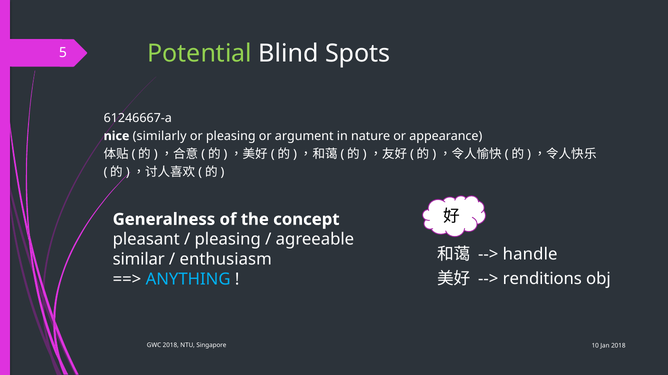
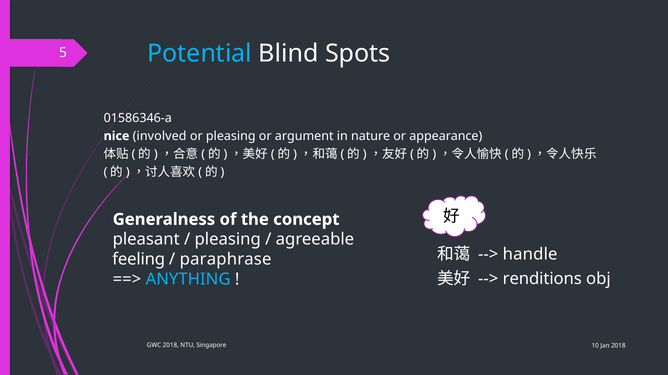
Potential colour: light green -> light blue
61246667-a: 61246667-a -> 01586346-a
similarly: similarly -> involved
similar: similar -> feeling
enthusiasm: enthusiasm -> paraphrase
